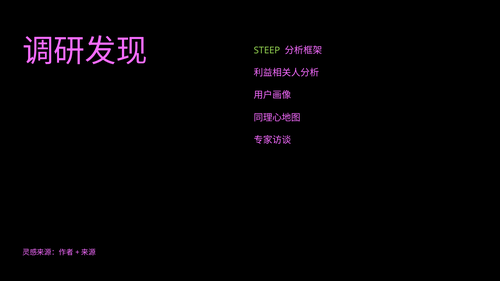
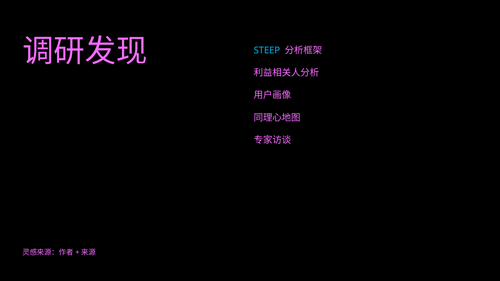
STEEP colour: light green -> light blue
